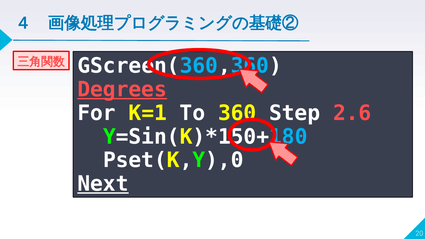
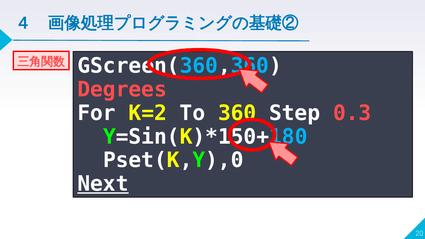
Degrees underline: present -> none
K=1: K=1 -> K=2
2.6: 2.6 -> 0.3
